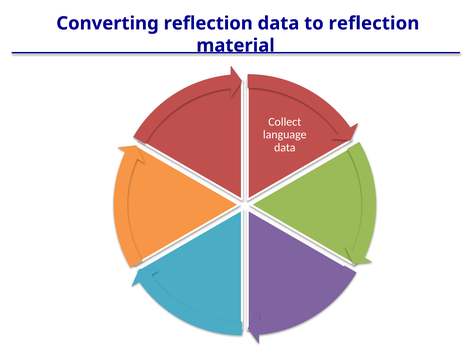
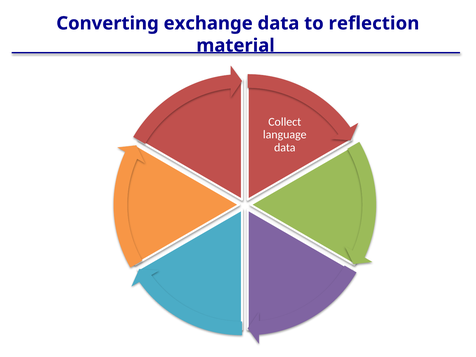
Converting reflection: reflection -> exchange
